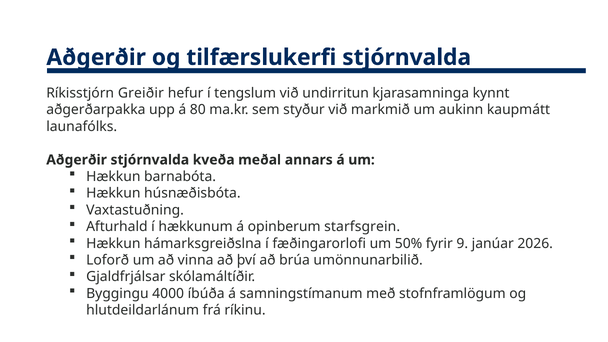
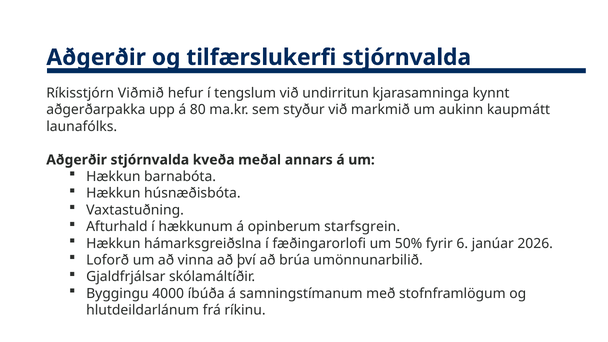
Greiðir: Greiðir -> Viðmið
9: 9 -> 6
